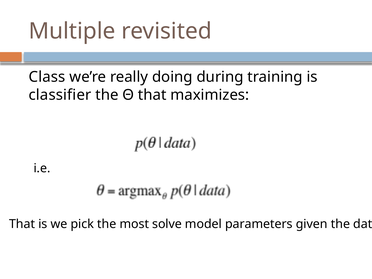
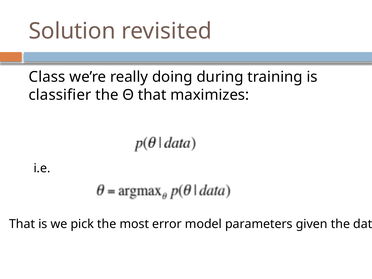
Multiple: Multiple -> Solution
solve: solve -> error
